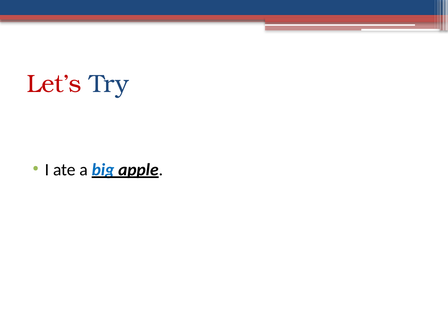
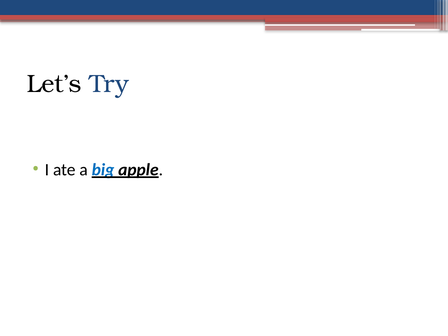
Let’s colour: red -> black
